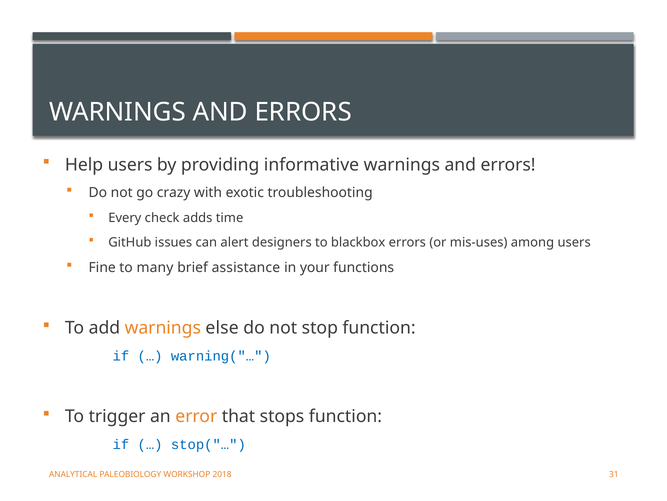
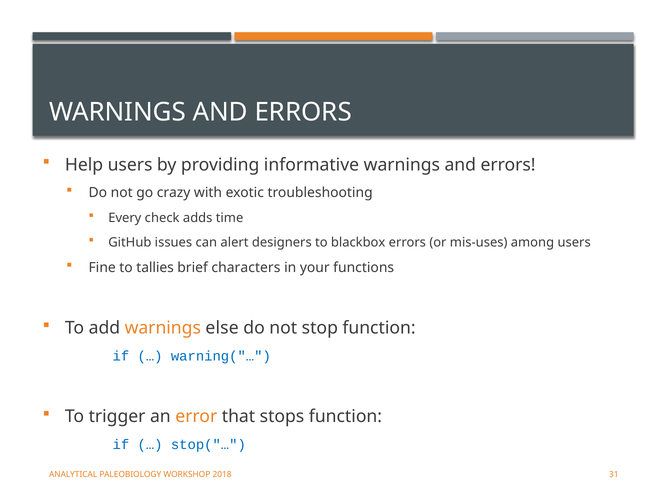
many: many -> tallies
assistance: assistance -> characters
